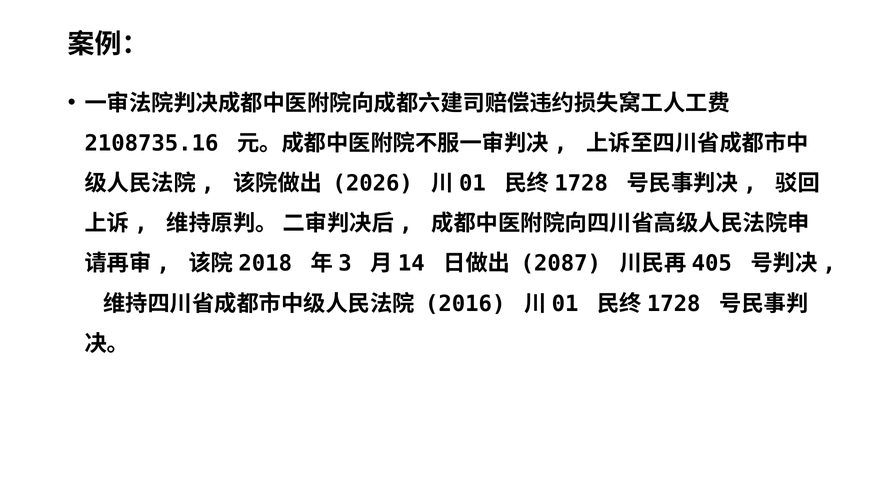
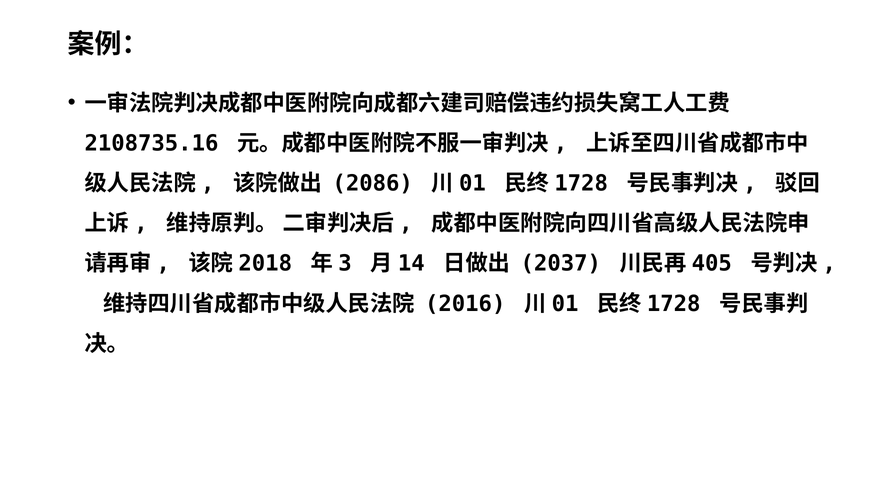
2026: 2026 -> 2086
2087: 2087 -> 2037
